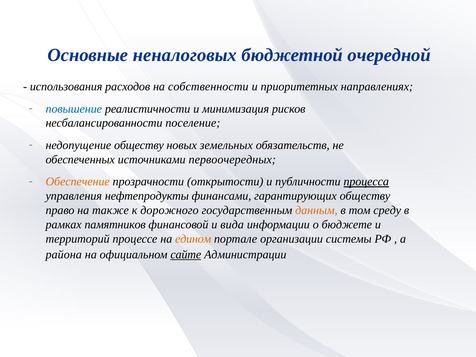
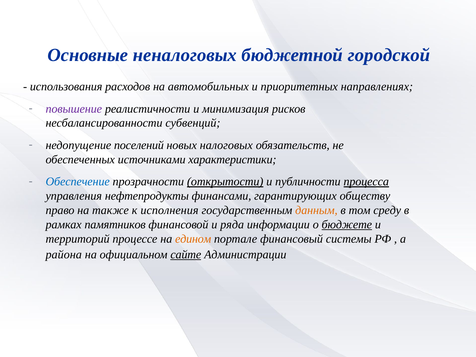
очередной: очередной -> городской
собственности: собственности -> автомобильных
повышение colour: blue -> purple
поселение: поселение -> субвенций
недопущение обществу: обществу -> поселений
земельных: земельных -> налоговых
первоочередных: первоочередных -> характеристики
Обеспечение colour: orange -> blue
открытости underline: none -> present
дорожного: дорожного -> исполнения
вида: вида -> ряда
бюджете underline: none -> present
организации: организации -> финансовый
